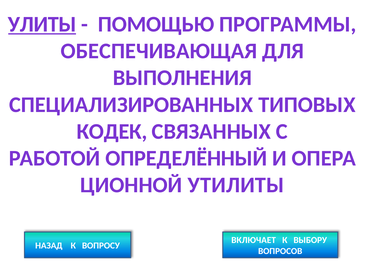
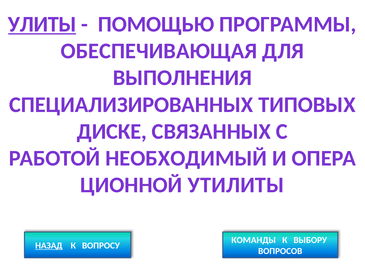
КОДЕК: КОДЕК -> ДИСКЕ
ОПРЕДЕЛЁННЫЙ: ОПРЕДЕЛЁННЫЙ -> НЕОБХОДИМЫЙ
ВКЛЮЧАЕТ: ВКЛЮЧАЕТ -> КОМАНДЫ
НАЗАД underline: none -> present
